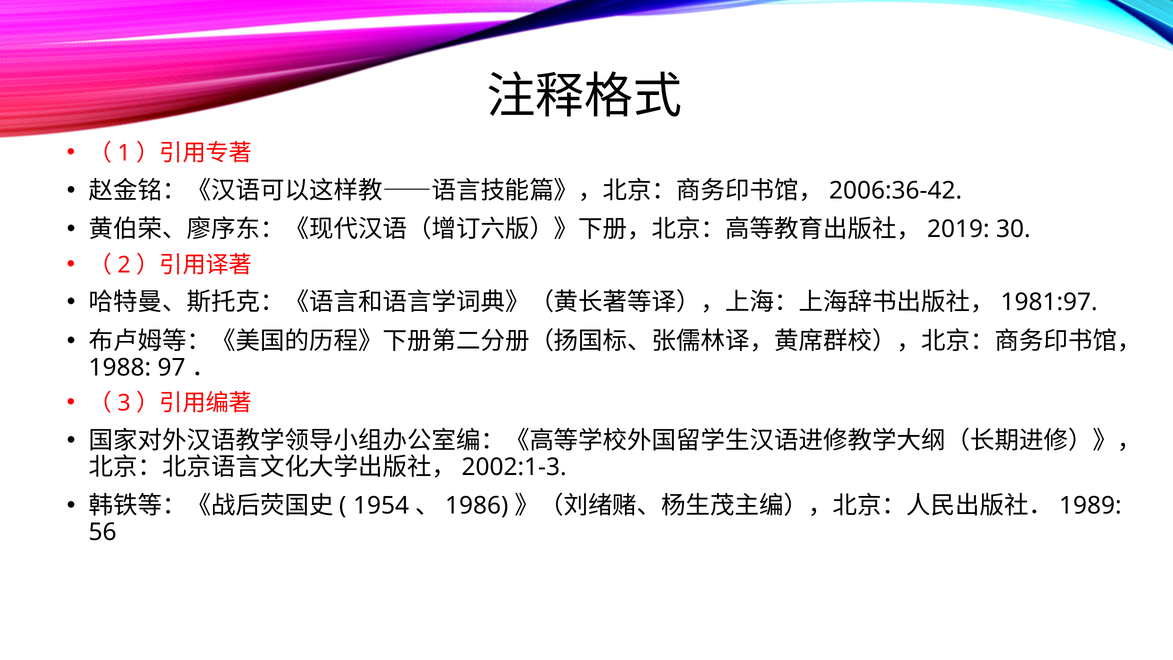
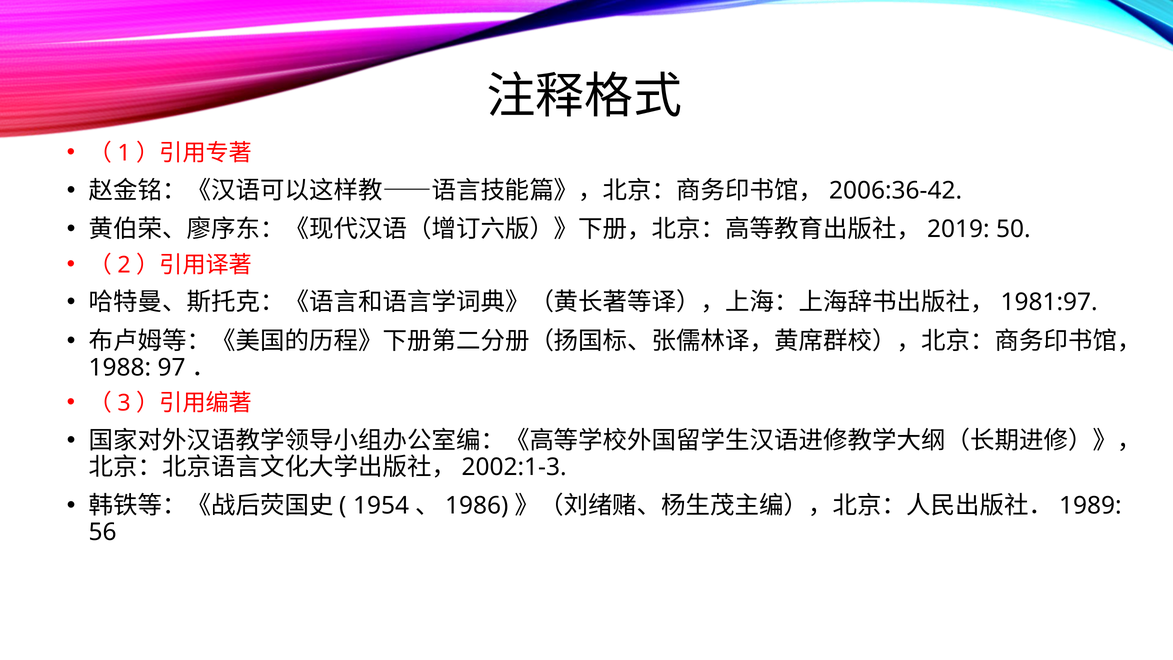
30: 30 -> 50
